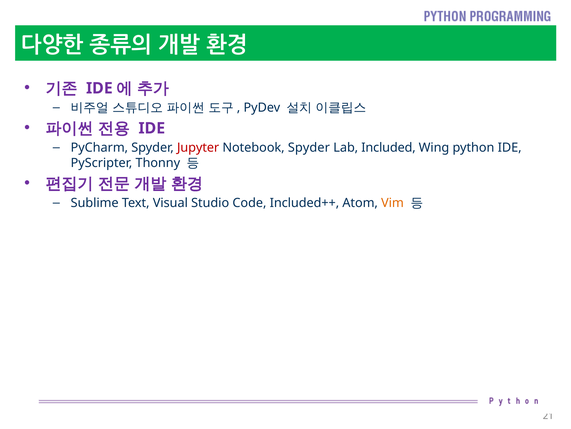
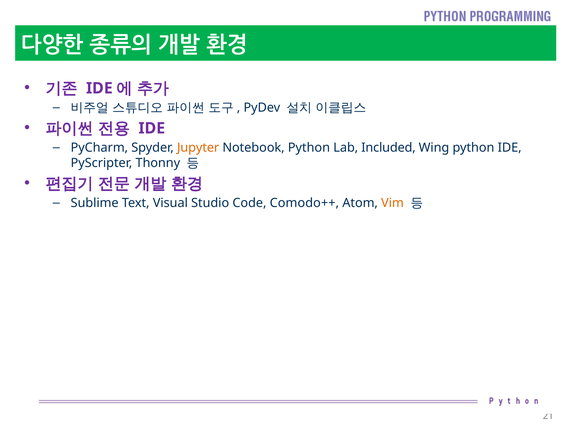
Jupyter colour: red -> orange
Notebook Spyder: Spyder -> Python
Included++: Included++ -> Comodo++
